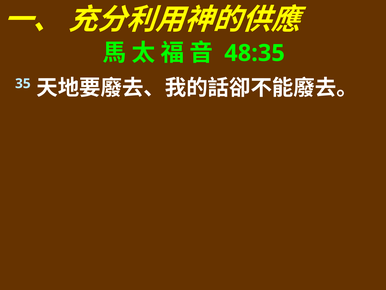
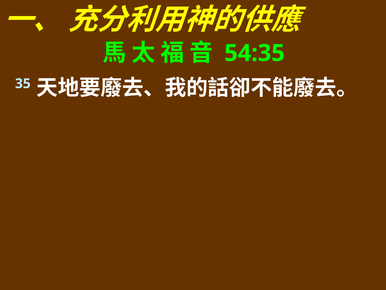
48:35: 48:35 -> 54:35
